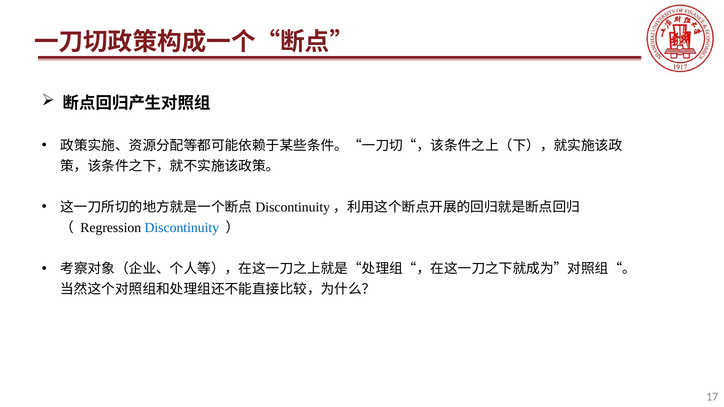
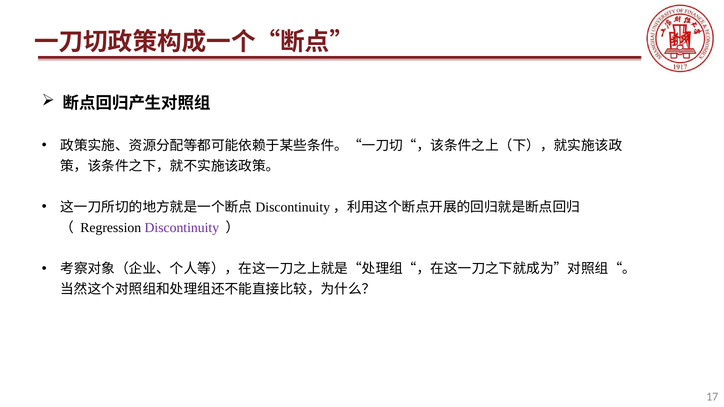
Discontinuity colour: blue -> purple
